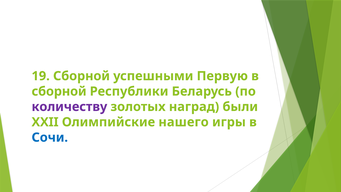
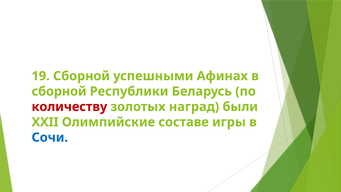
Первую: Первую -> Афинах
количеству colour: purple -> red
нашего: нашего -> составе
